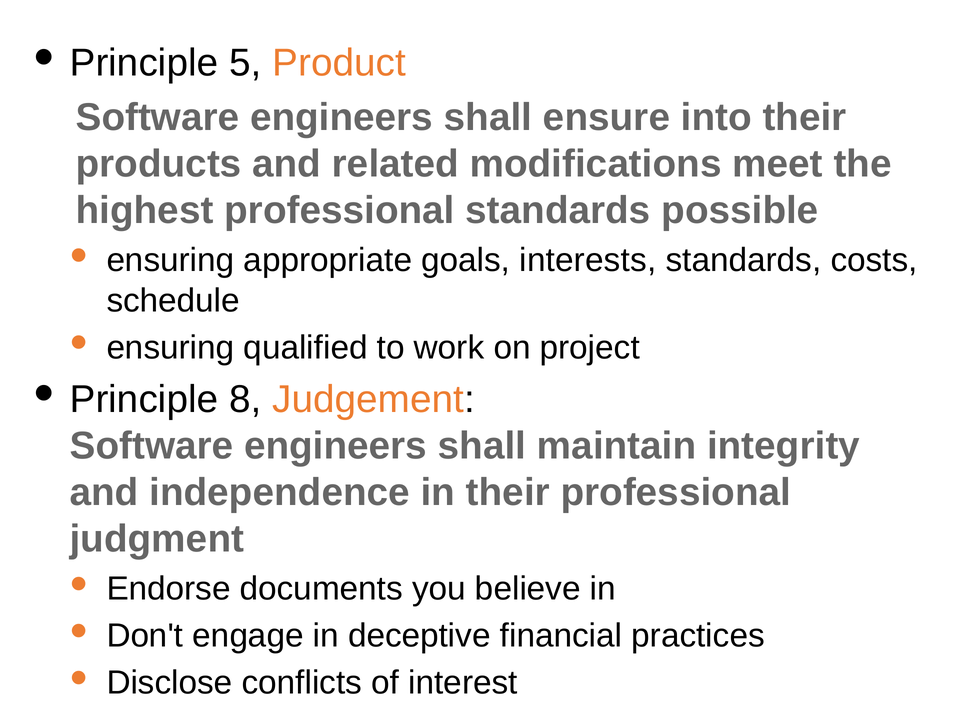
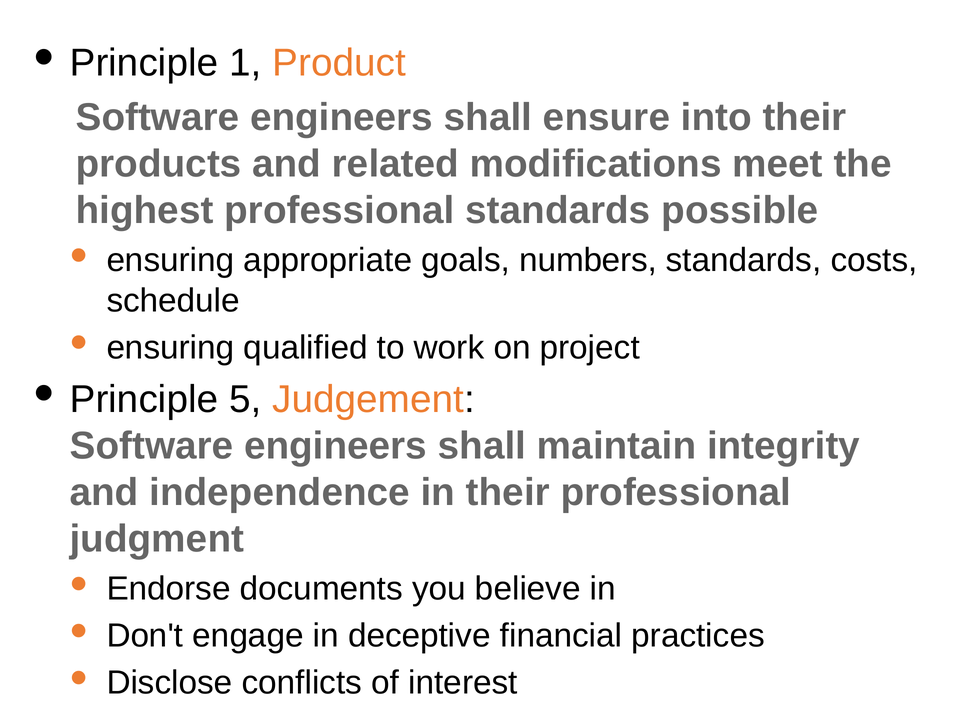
5: 5 -> 1
interests: interests -> numbers
8: 8 -> 5
